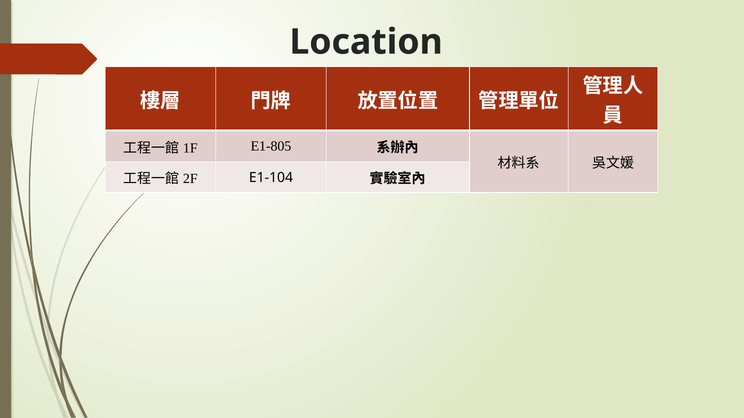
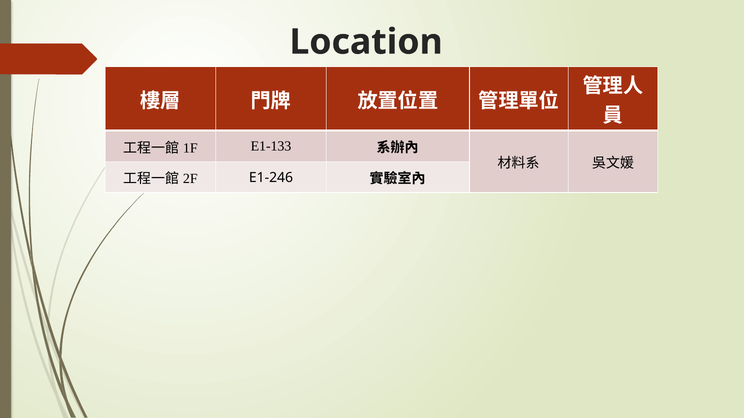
E1-805: E1-805 -> E1-133
E1-104: E1-104 -> E1-246
